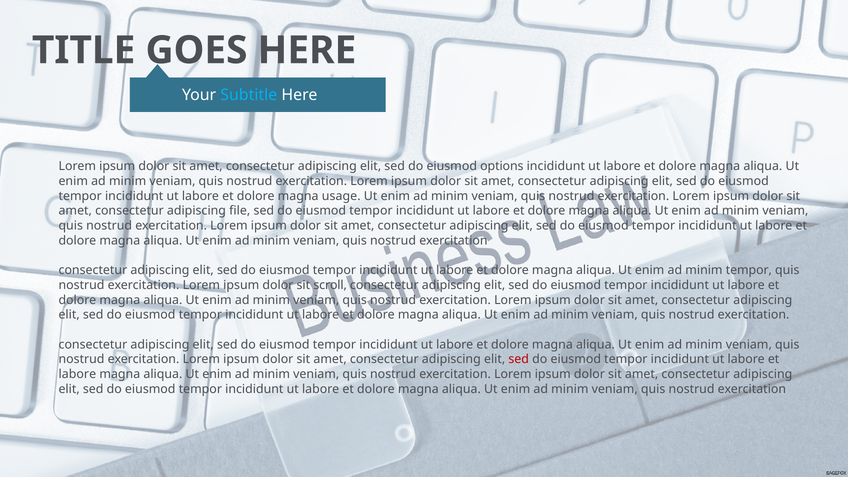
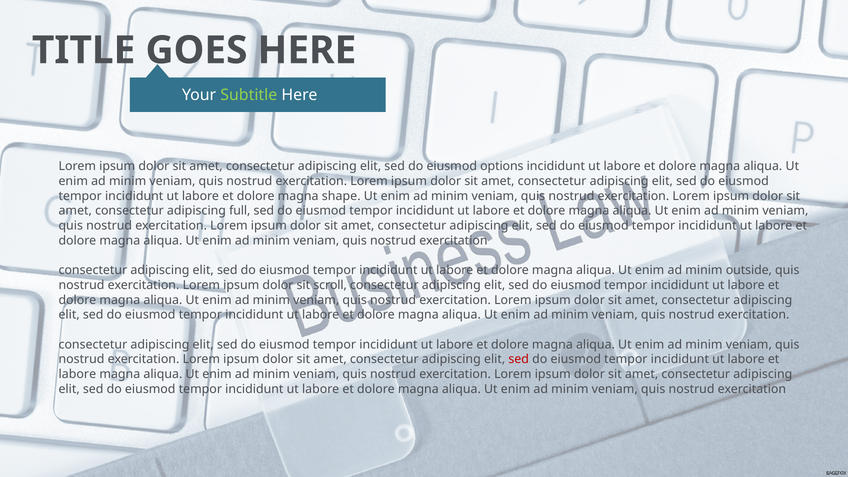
Subtitle colour: light blue -> light green
usage: usage -> shape
file: file -> full
minim tempor: tempor -> outside
